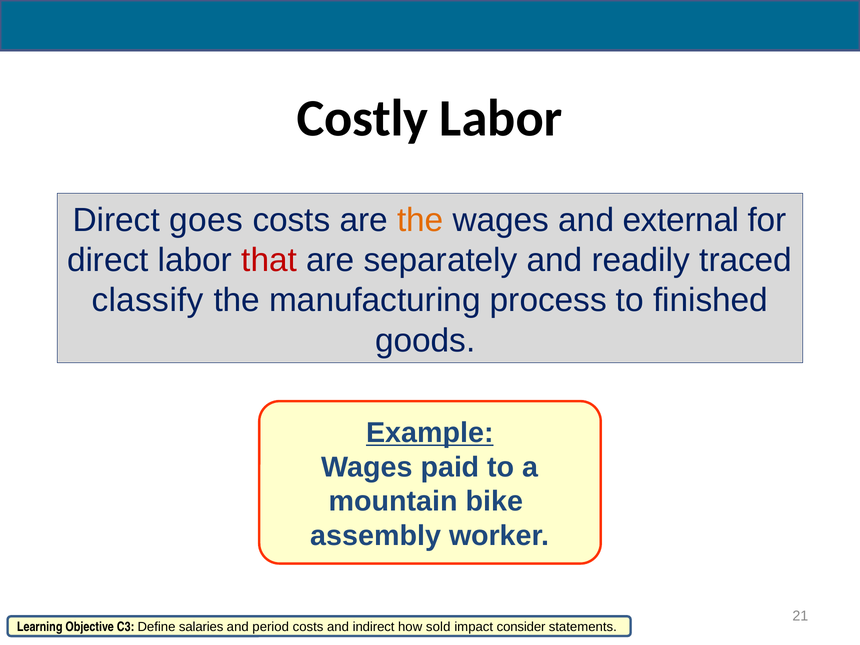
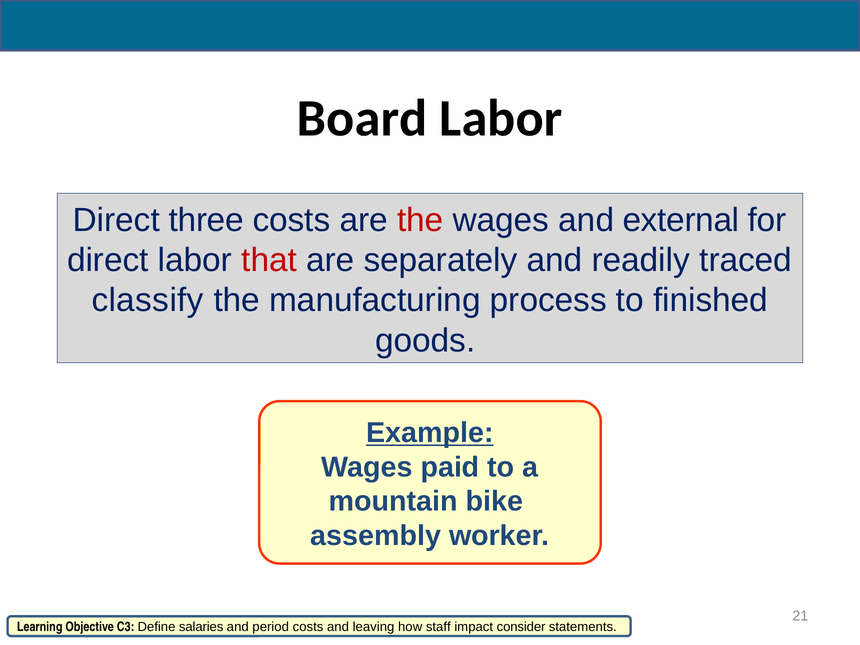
Costly: Costly -> Board
goes: goes -> three
the at (420, 220) colour: orange -> red
indirect: indirect -> leaving
sold: sold -> staff
